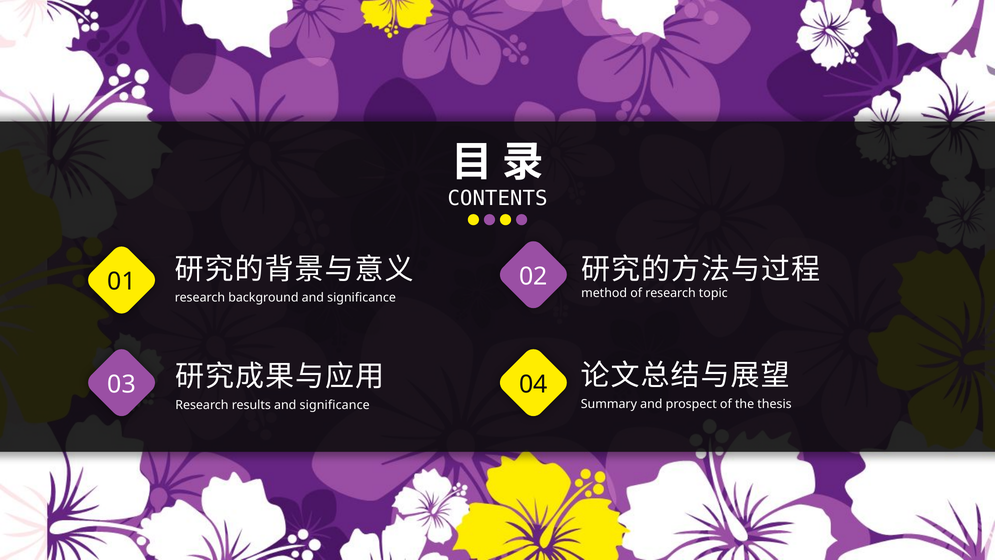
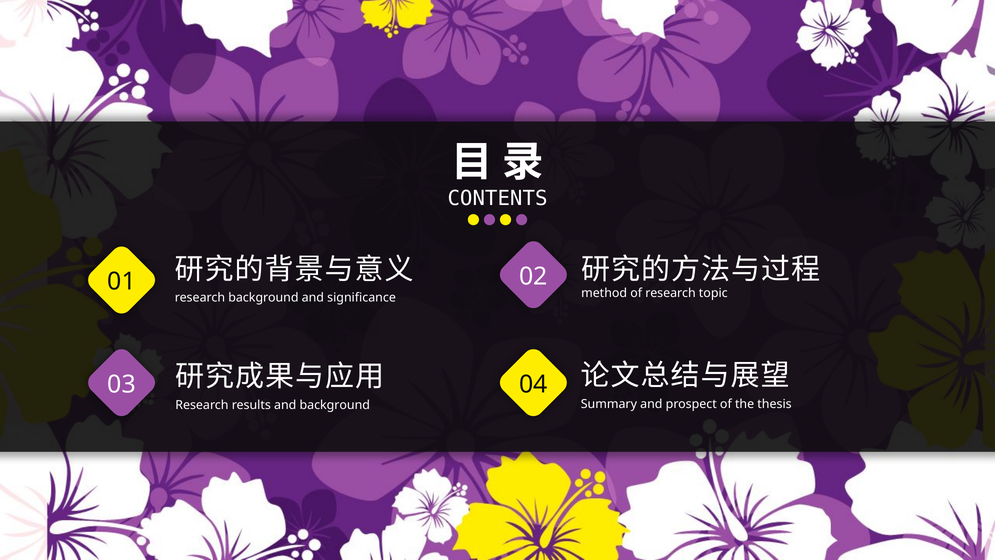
results and significance: significance -> background
